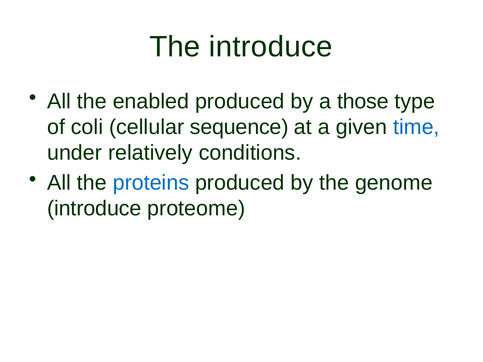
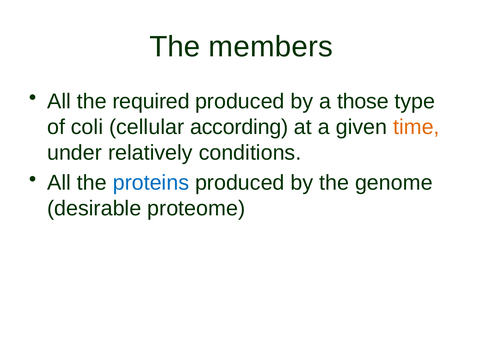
The introduce: introduce -> members
enabled: enabled -> required
sequence: sequence -> according
time colour: blue -> orange
introduce at (94, 209): introduce -> desirable
